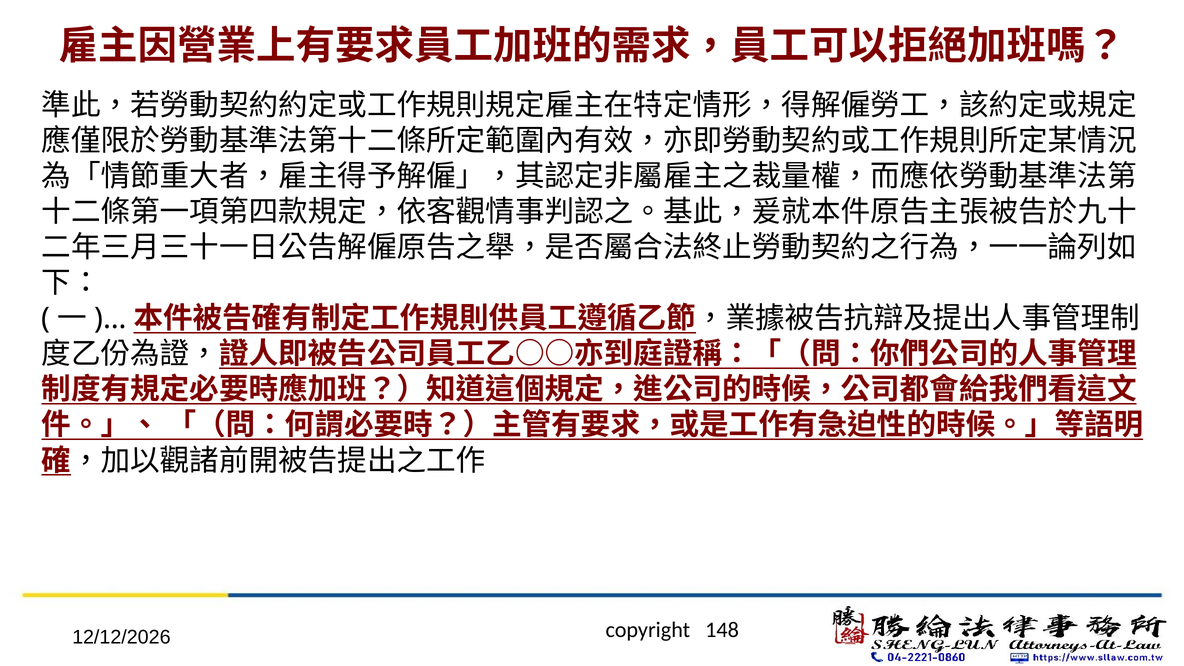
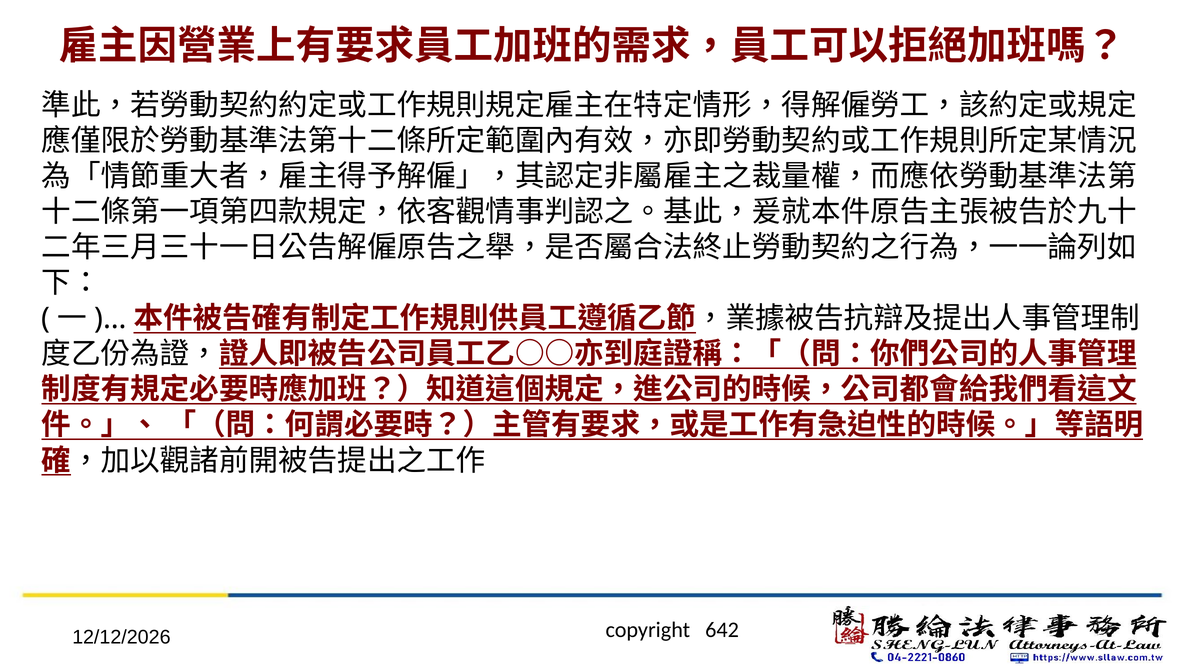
148: 148 -> 642
